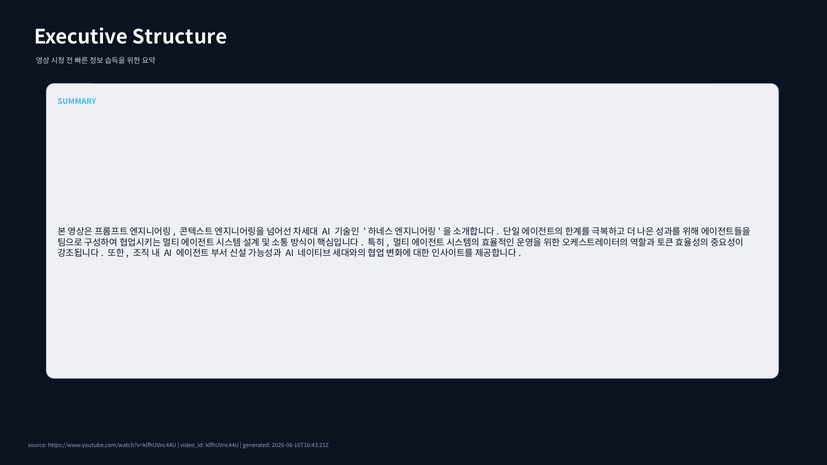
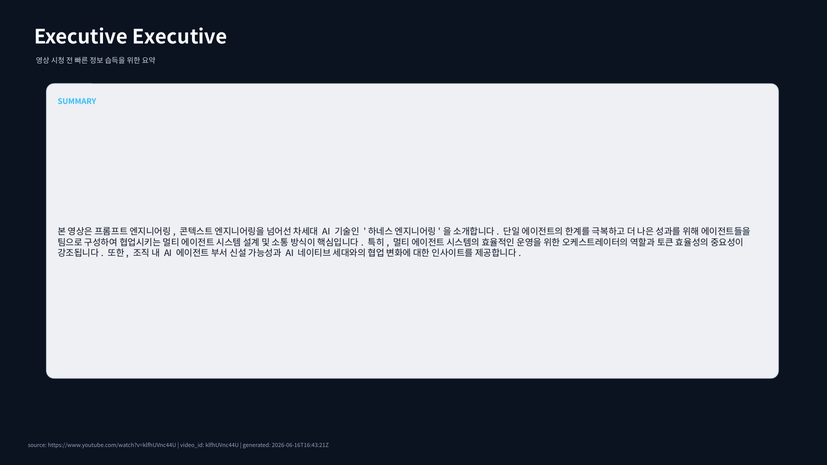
Executive Structure: Structure -> Executive
